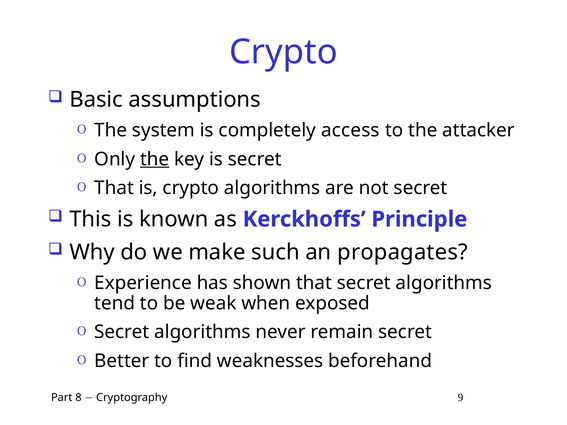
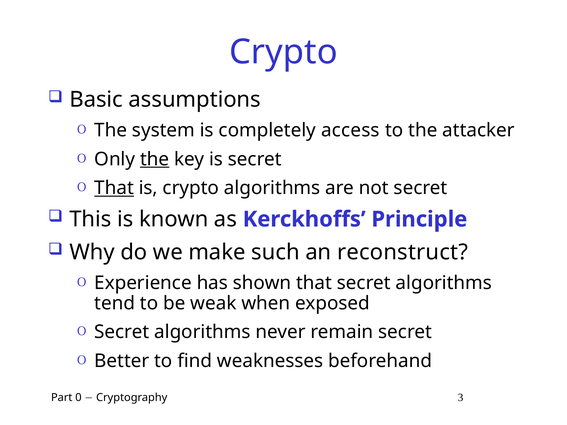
That at (114, 188) underline: none -> present
propagates: propagates -> reconstruct
8: 8 -> 0
9: 9 -> 3
